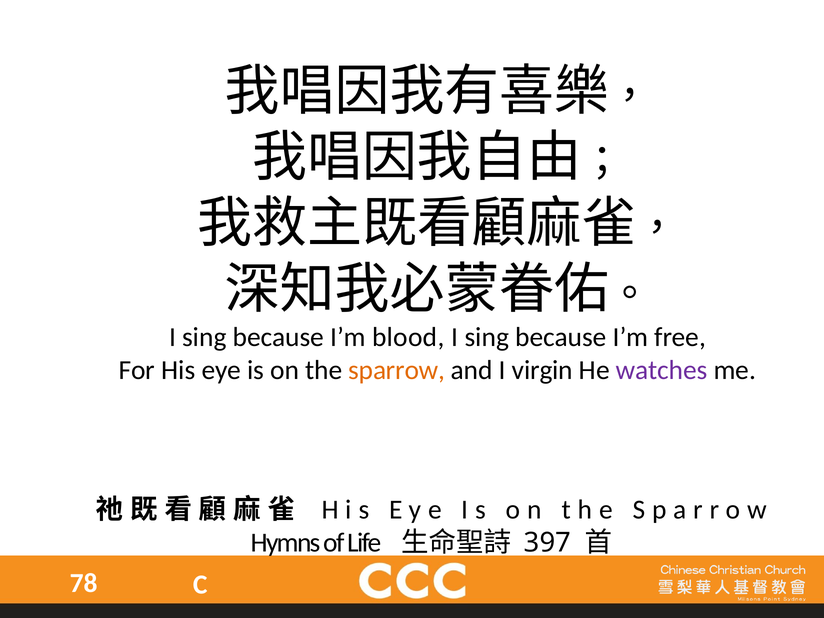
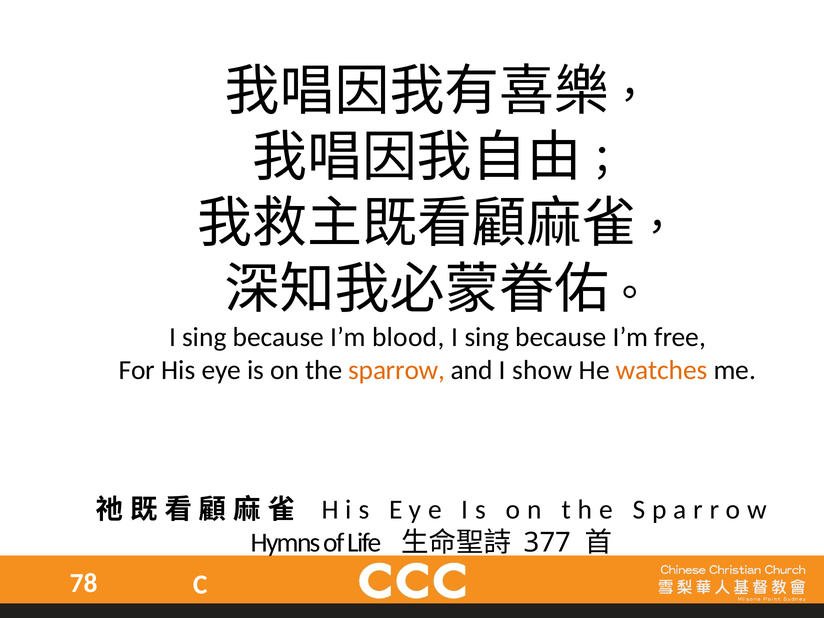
virgin: virgin -> show
watches colour: purple -> orange
397: 397 -> 377
